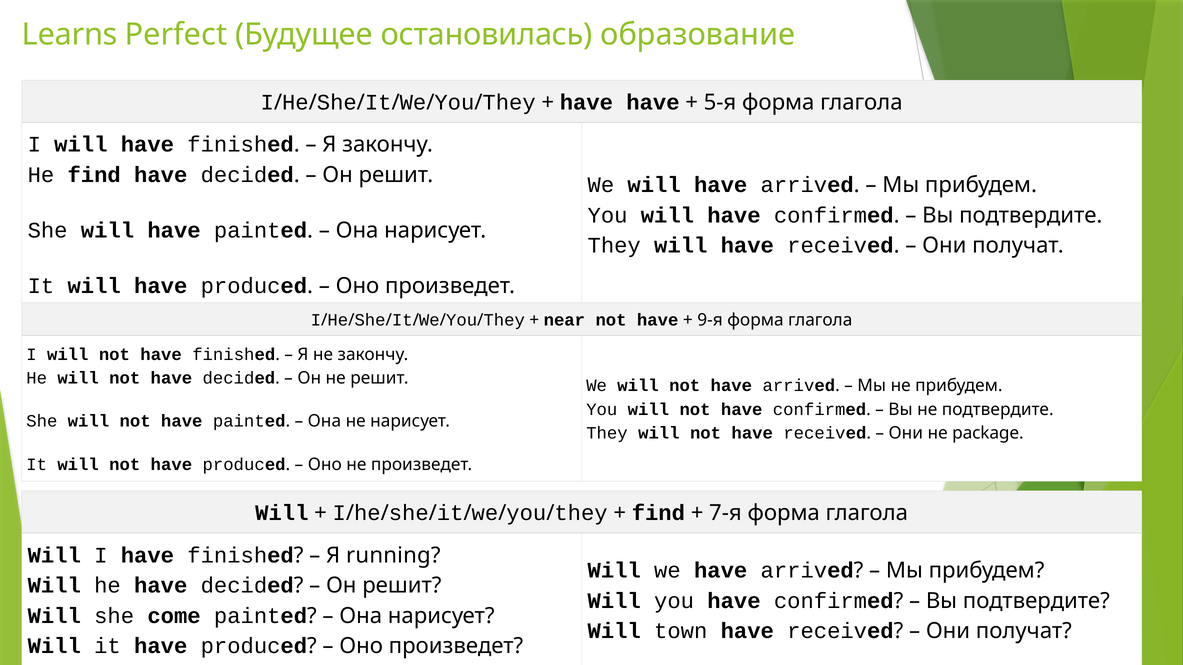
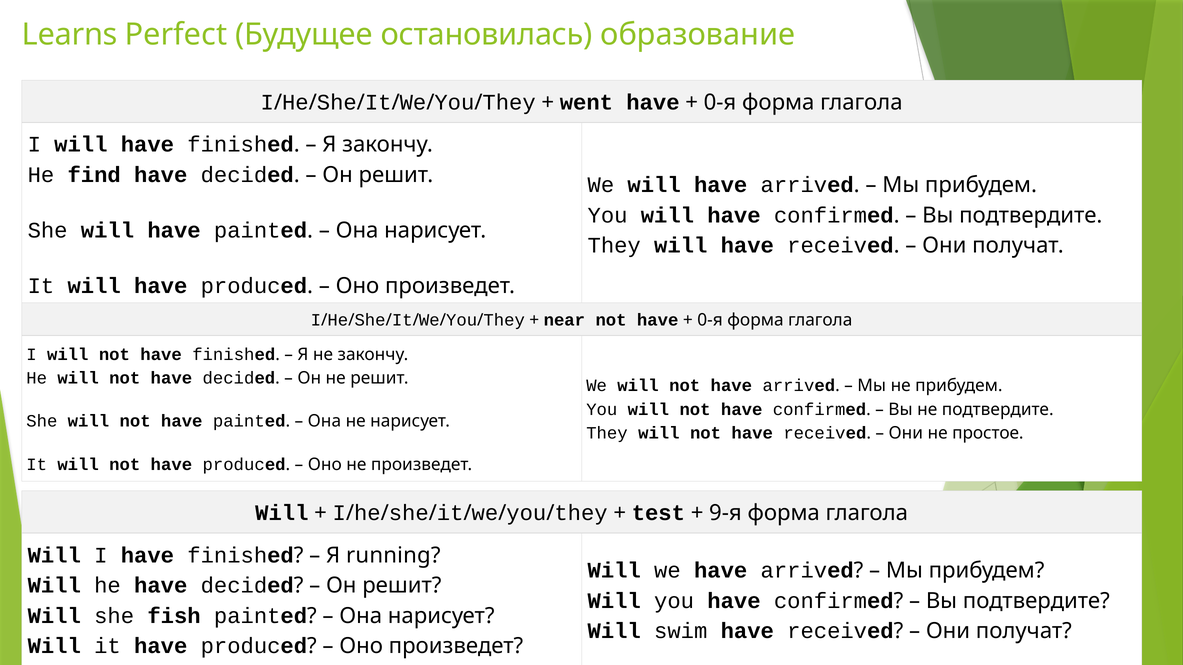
have at (586, 103): have -> went
5-я at (720, 103): 5-я -> 0-я
9-я at (710, 320): 9-я -> 0-я
package: package -> простое
find at (658, 513): find -> test
7-я: 7-я -> 9-я
come: come -> fish
town: town -> swim
